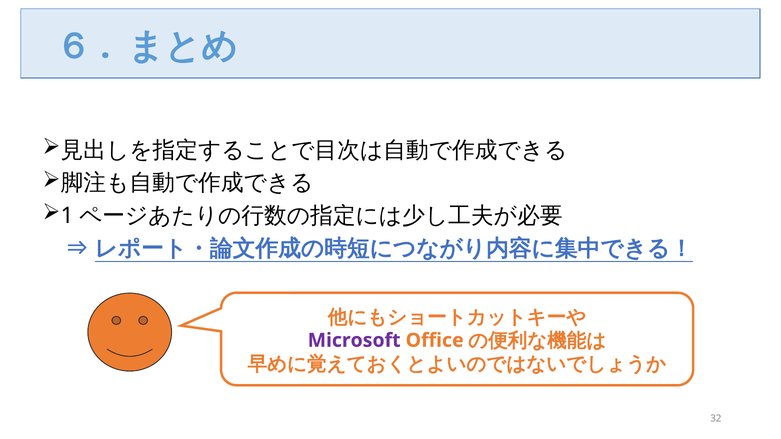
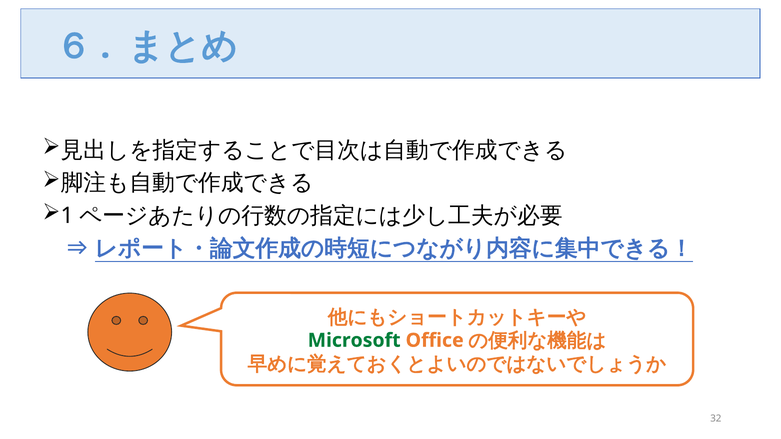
Microsoft colour: purple -> green
